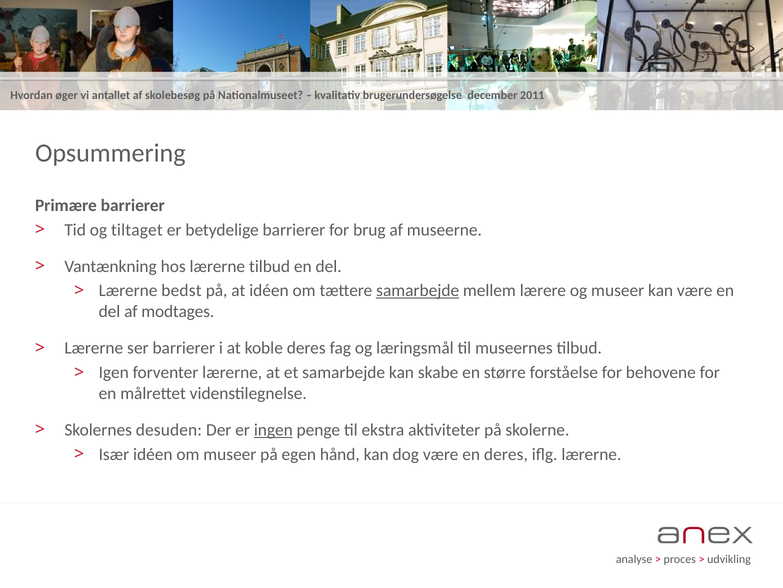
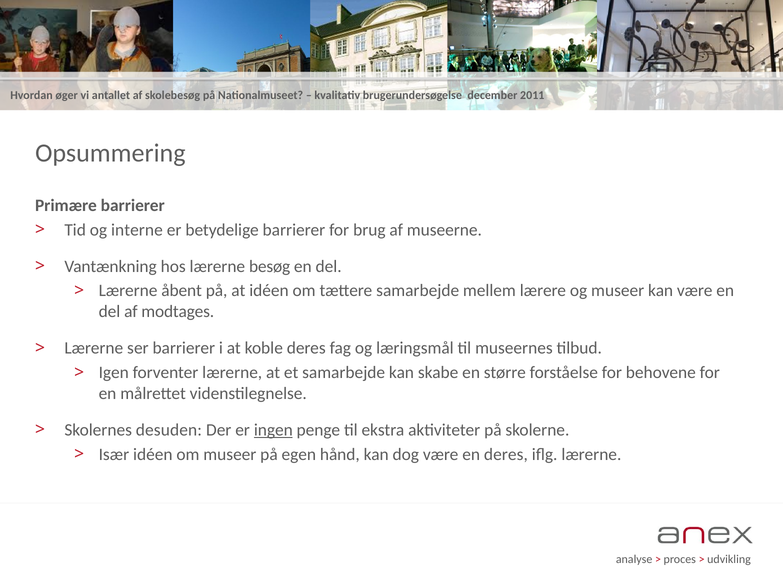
tiltaget: tiltaget -> interne
lærerne tilbud: tilbud -> besøg
bedst: bedst -> åbent
samarbejde at (418, 290) underline: present -> none
